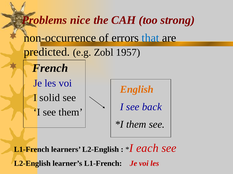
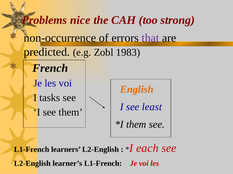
that colour: blue -> purple
1957: 1957 -> 1983
solid: solid -> tasks
back: back -> least
